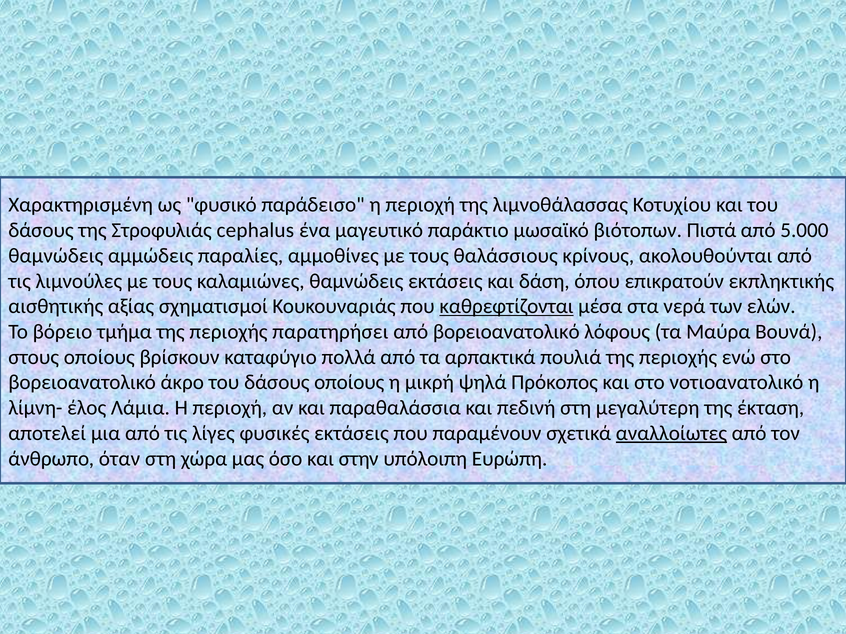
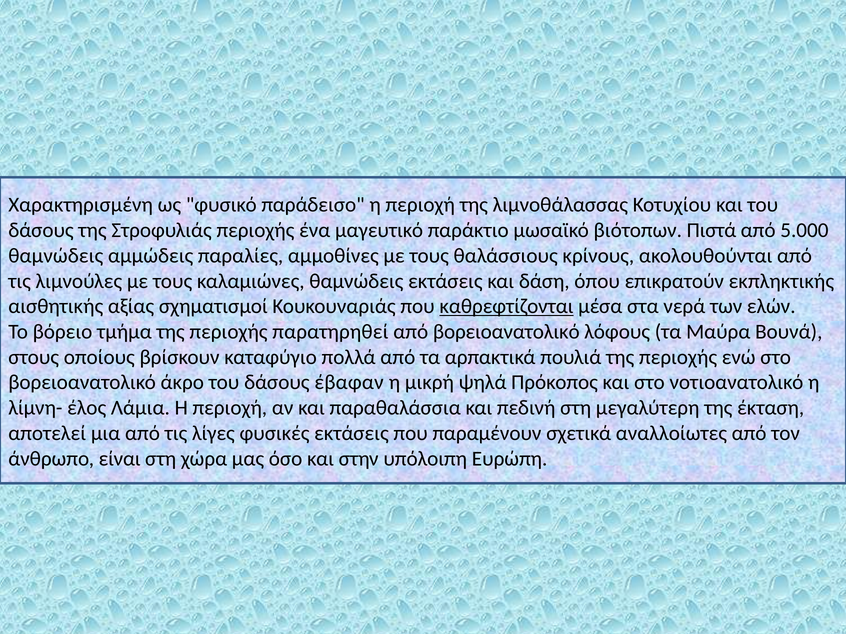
Στροφυλιάς cephalus: cephalus -> περιοχής
παρατηρήσει: παρατηρήσει -> παρατηρηθεί
δάσους οποίους: οποίους -> έβαφαν
αναλλοίωτες underline: present -> none
όταν: όταν -> είναι
